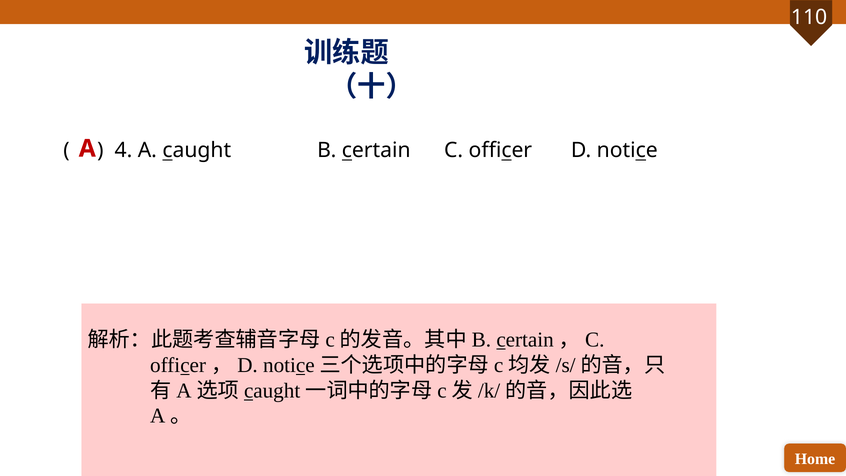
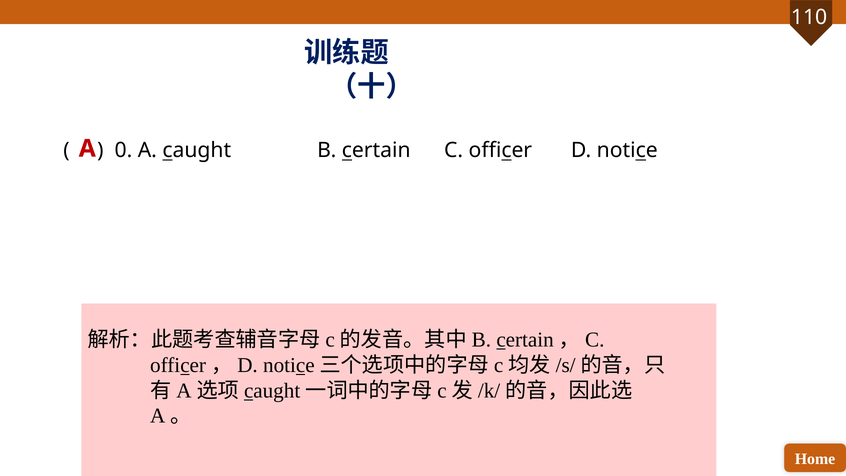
4: 4 -> 0
